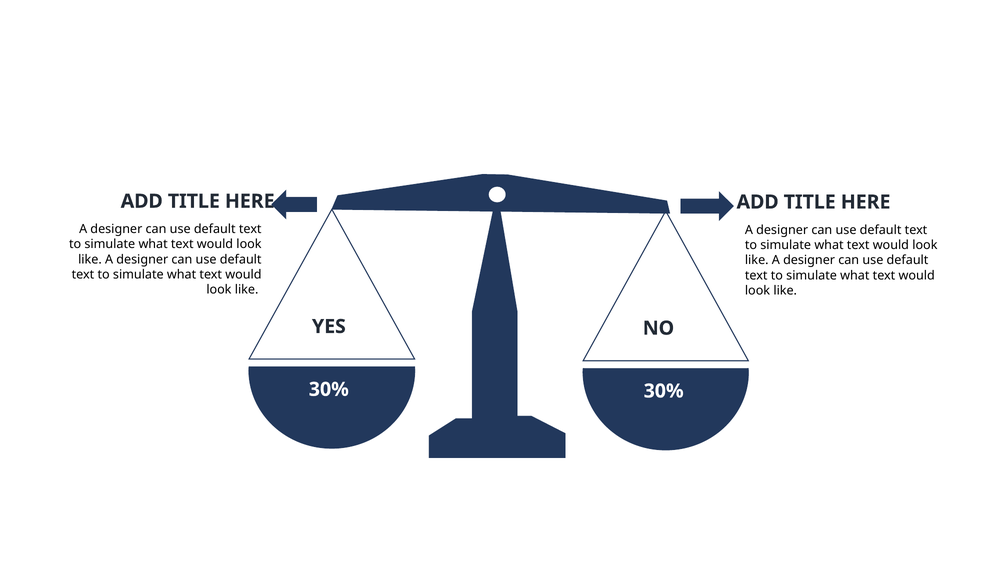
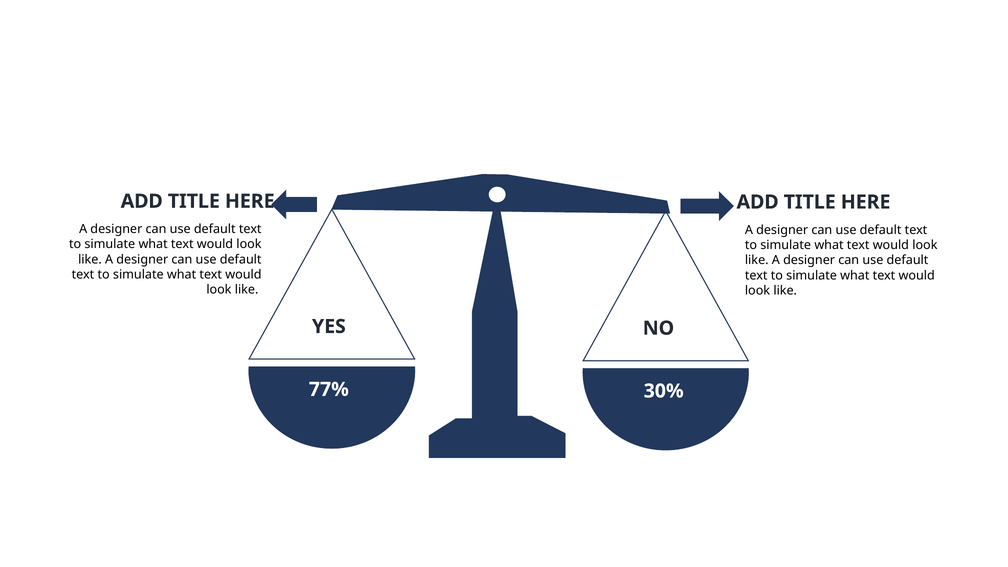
30% at (329, 389): 30% -> 77%
